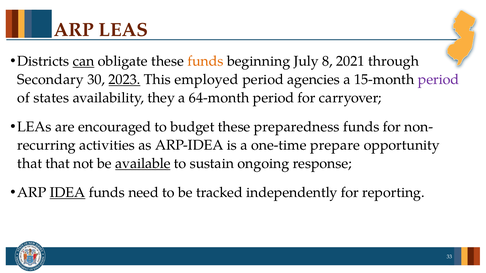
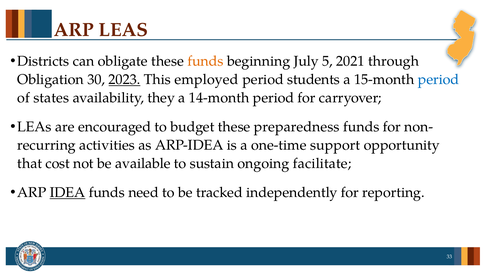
can underline: present -> none
8: 8 -> 5
Secondary: Secondary -> Obligation
agencies: agencies -> students
period at (439, 80) colour: purple -> blue
64-month: 64-month -> 14-month
prepare: prepare -> support
that that: that -> cost
available underline: present -> none
response: response -> facilitate
